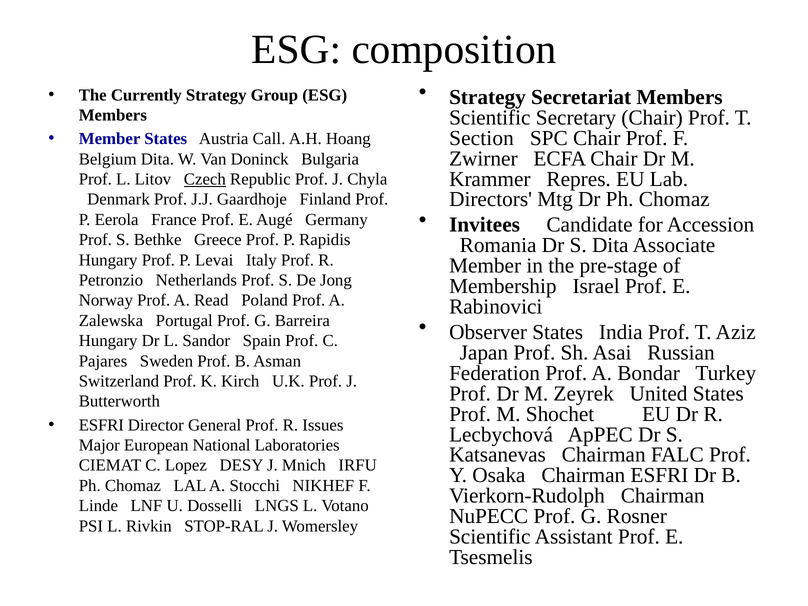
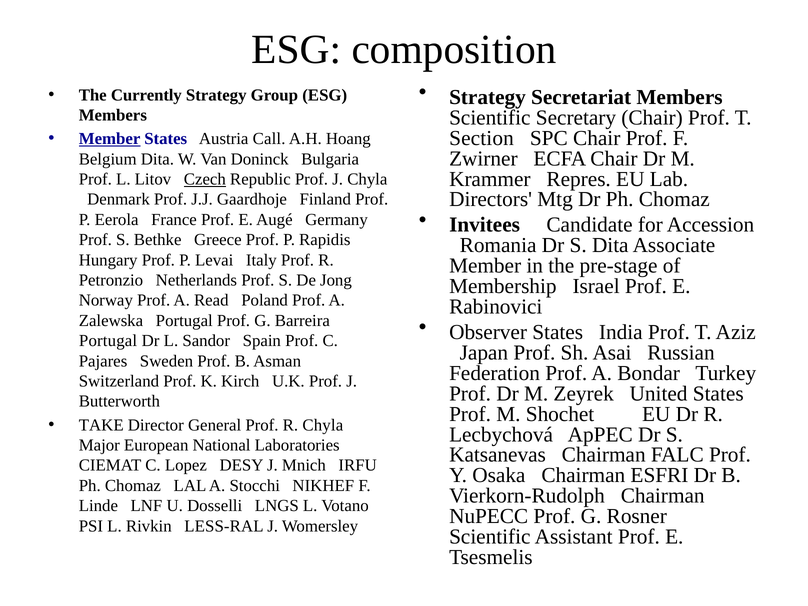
Member at (110, 139) underline: none -> present
Hungary at (108, 341): Hungary -> Portugal
ESFRI at (101, 425): ESFRI -> TAKE
R Issues: Issues -> Chyla
STOP-RAL: STOP-RAL -> LESS-RAL
